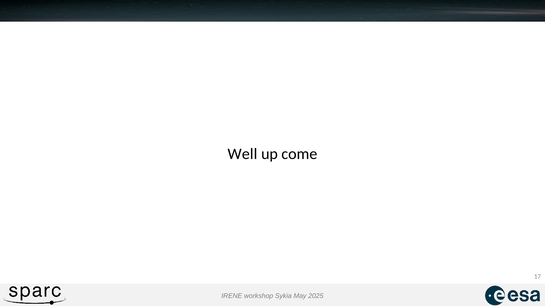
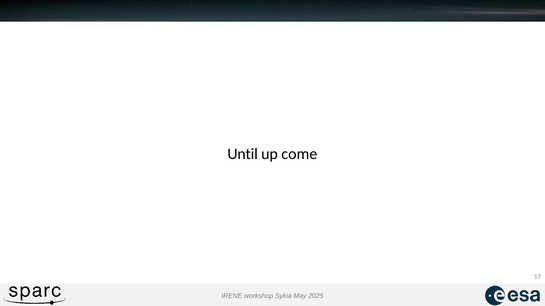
Well: Well -> Until
